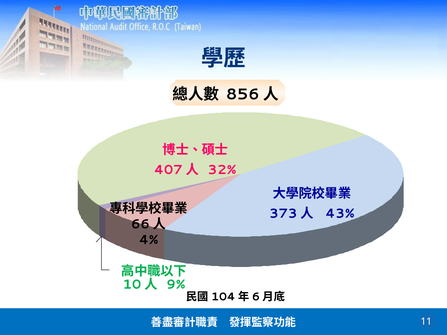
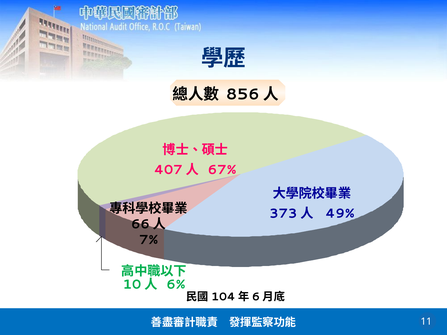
32%: 32% -> 67%
43%: 43% -> 49%
4%: 4% -> 7%
9%: 9% -> 6%
